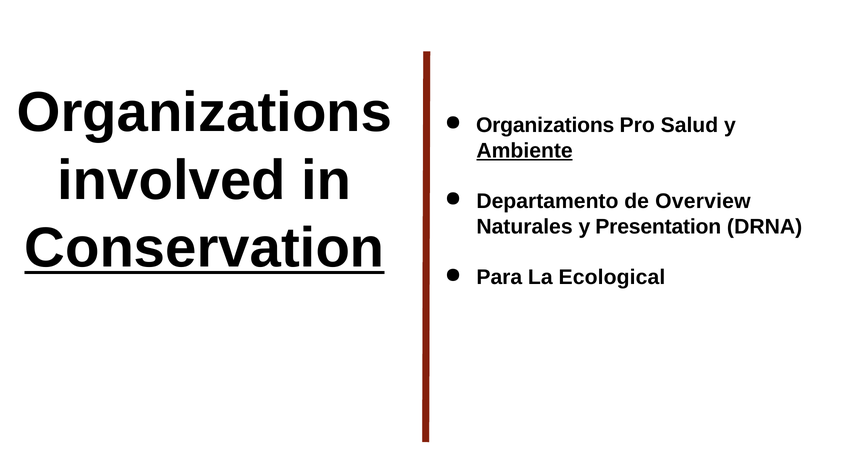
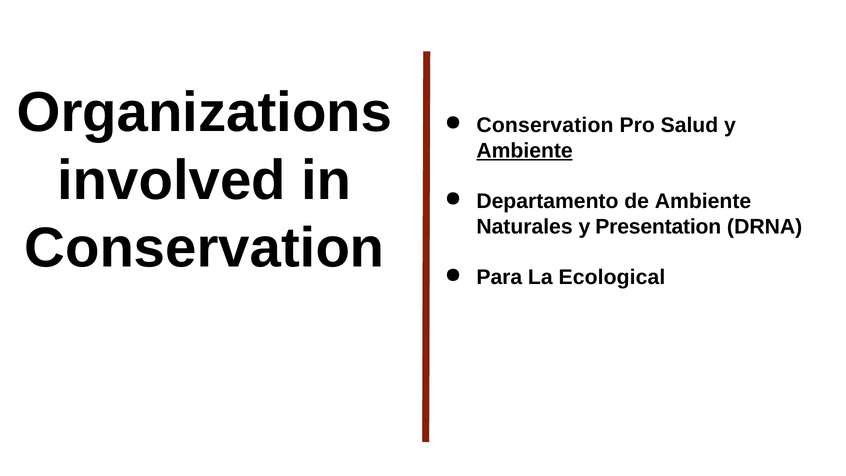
Organizations at (545, 125): Organizations -> Conservation
de Overview: Overview -> Ambiente
Conservation at (204, 248) underline: present -> none
